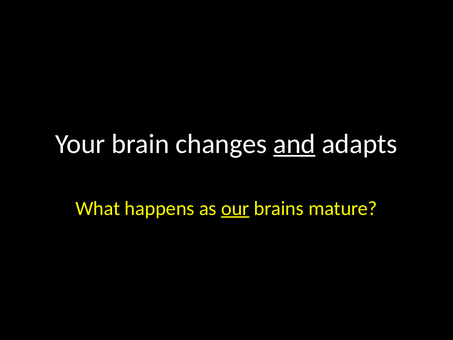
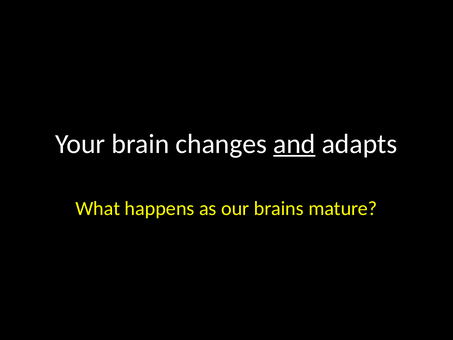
our underline: present -> none
